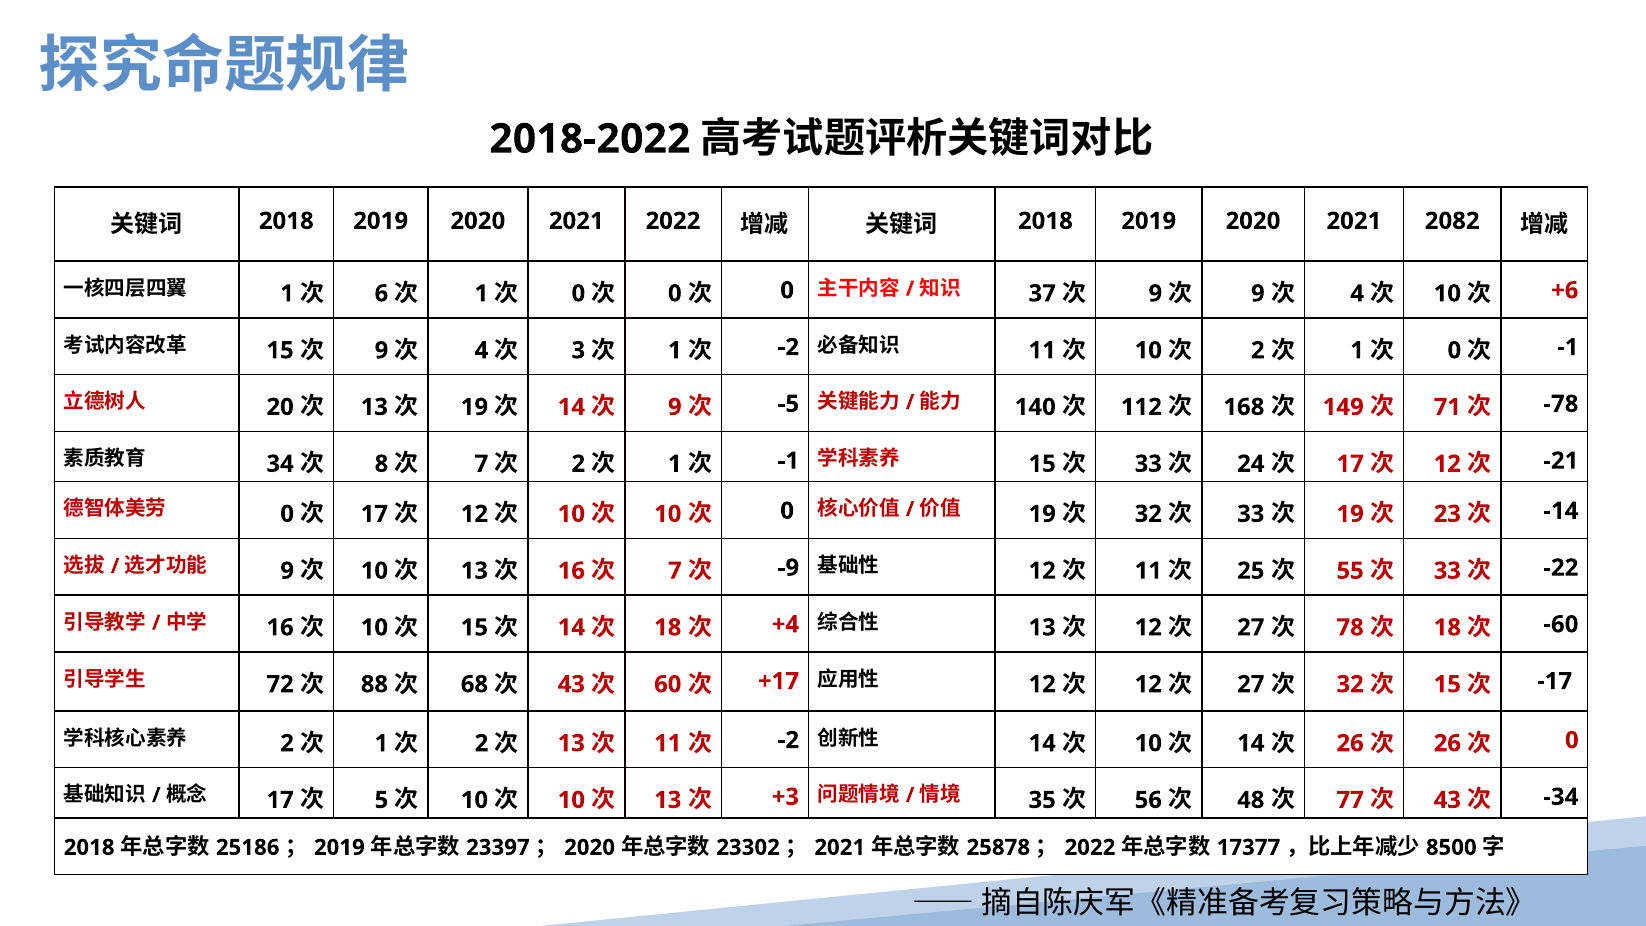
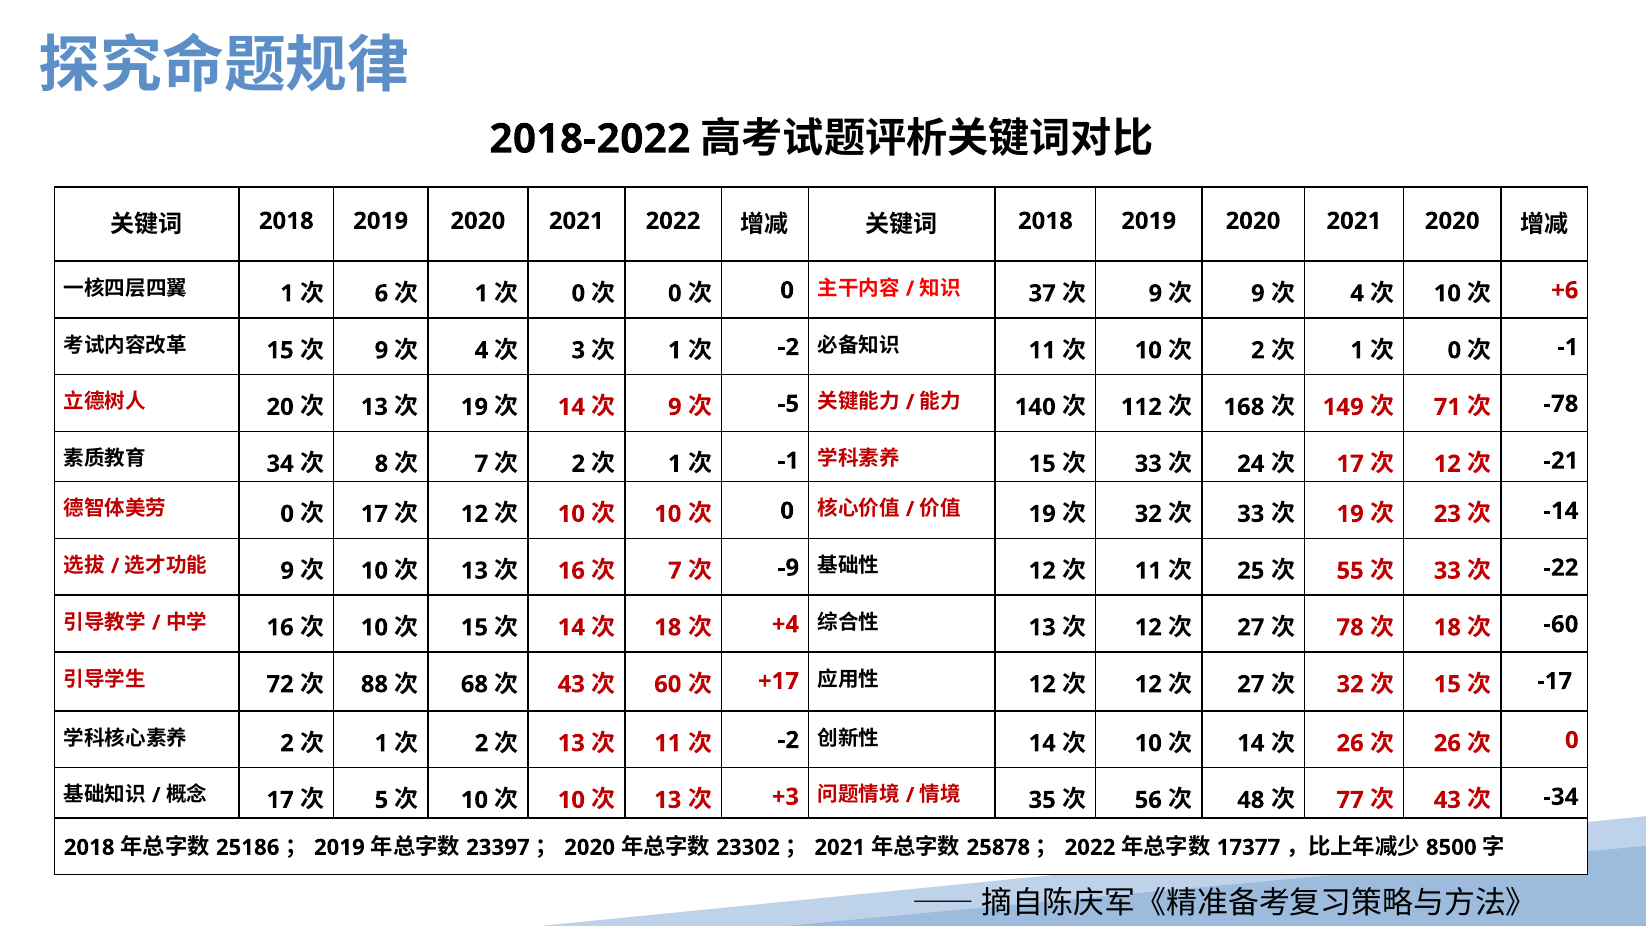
2021 2082: 2082 -> 2020
